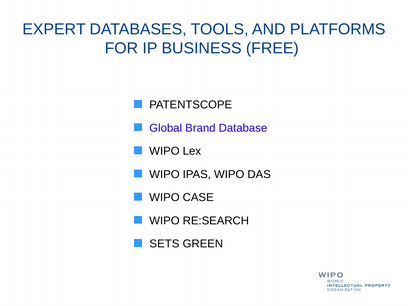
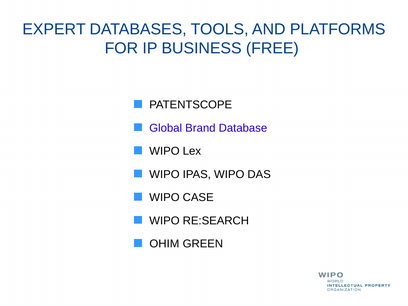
SETS: SETS -> OHIM
